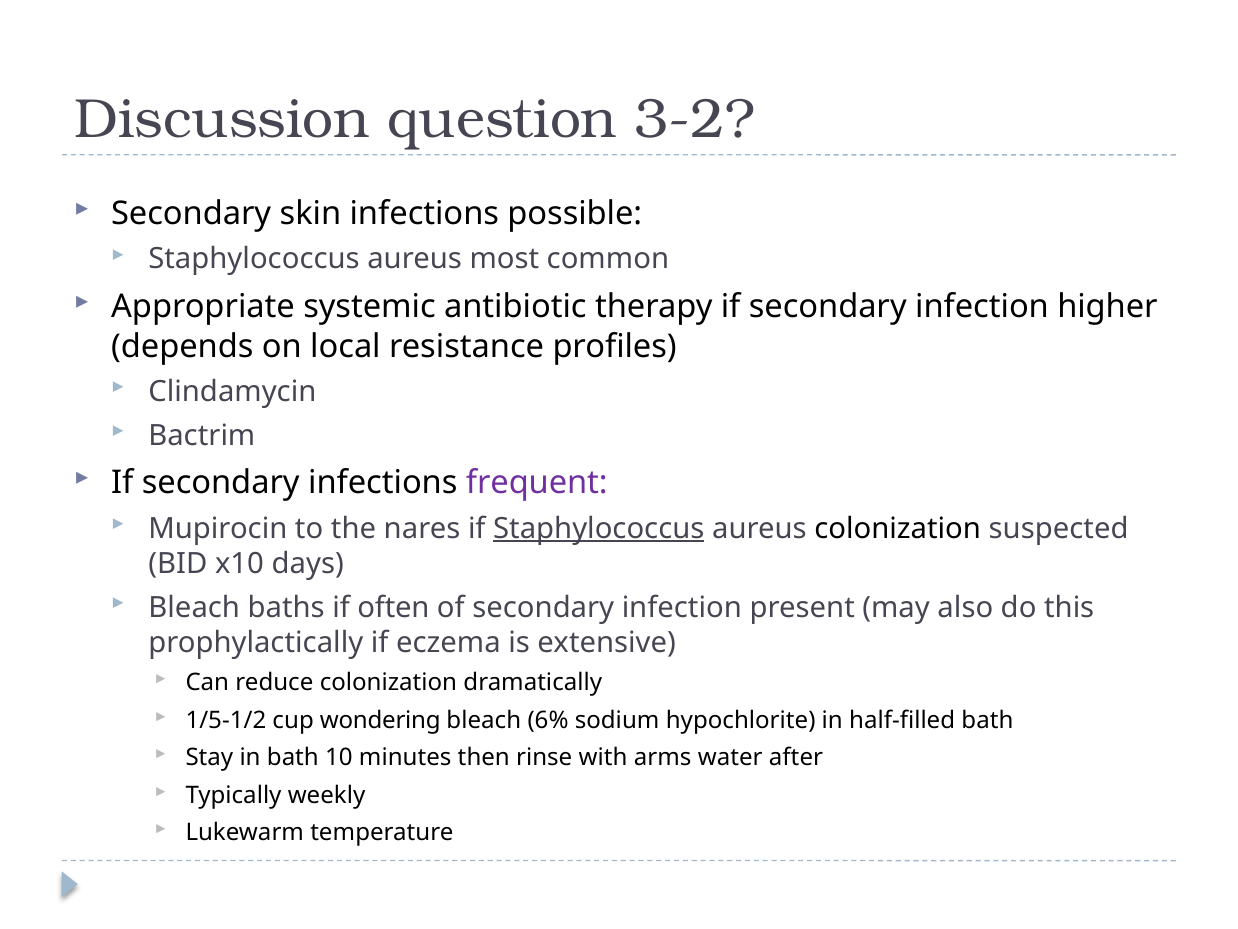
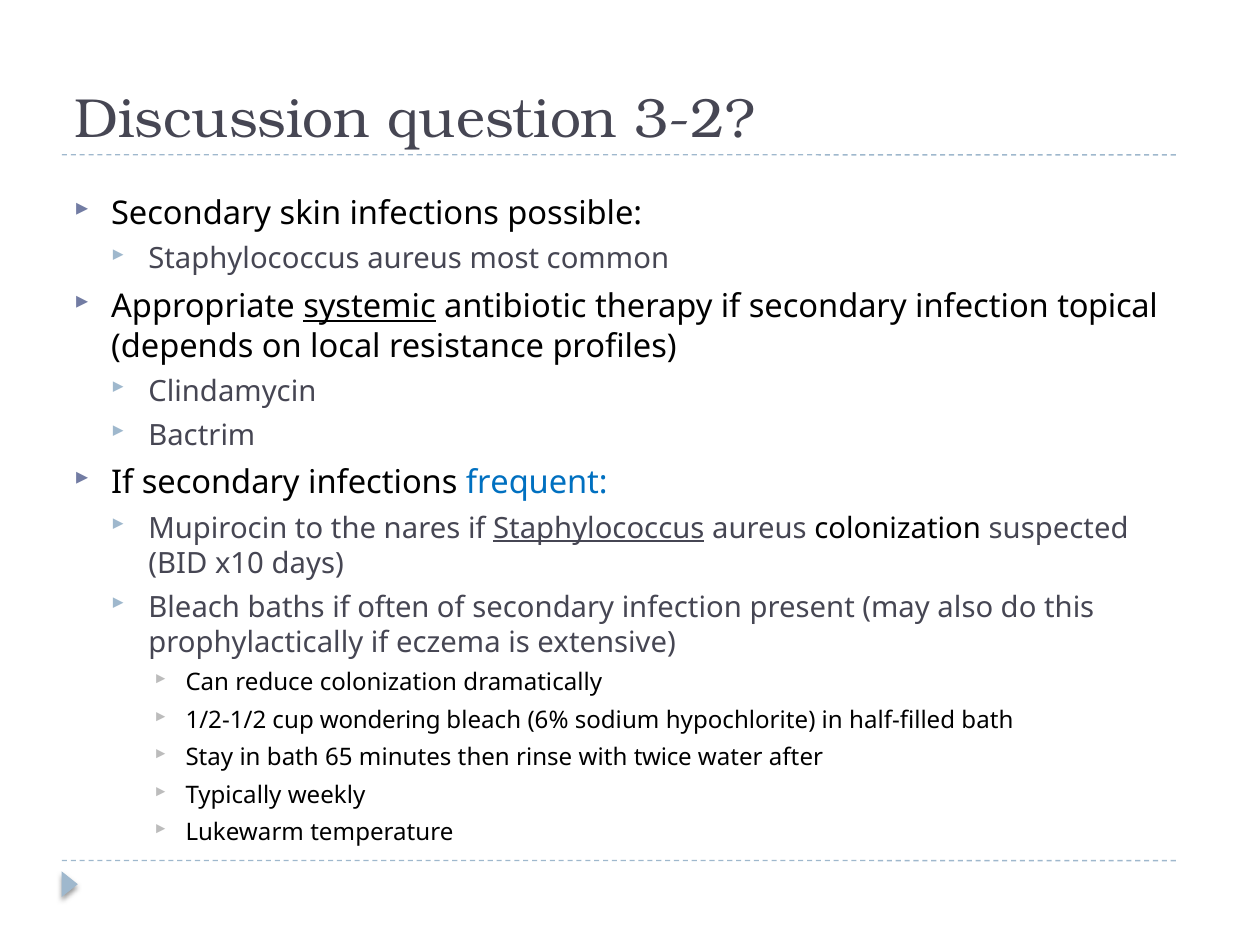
systemic underline: none -> present
higher: higher -> topical
frequent colour: purple -> blue
1/5-1/2: 1/5-1/2 -> 1/2-1/2
10: 10 -> 65
arms: arms -> twice
